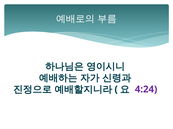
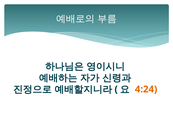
4:24 colour: purple -> orange
